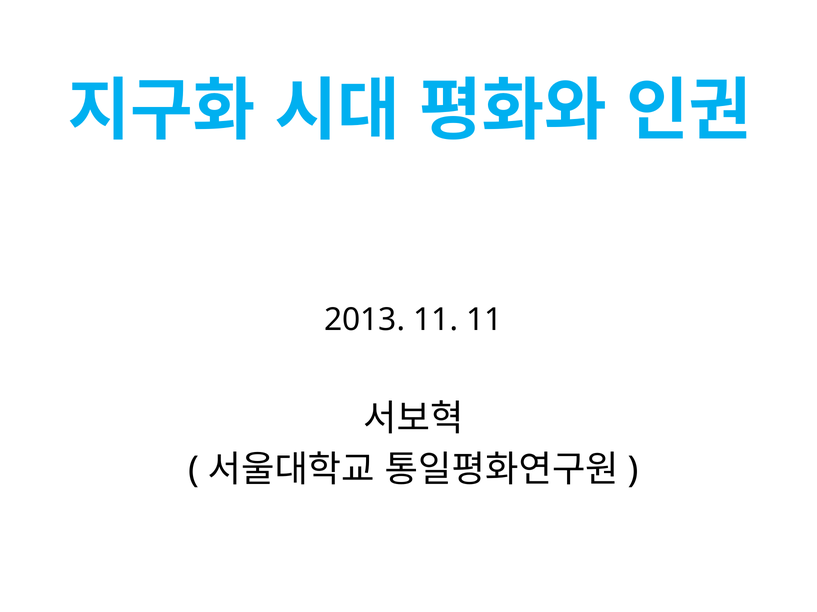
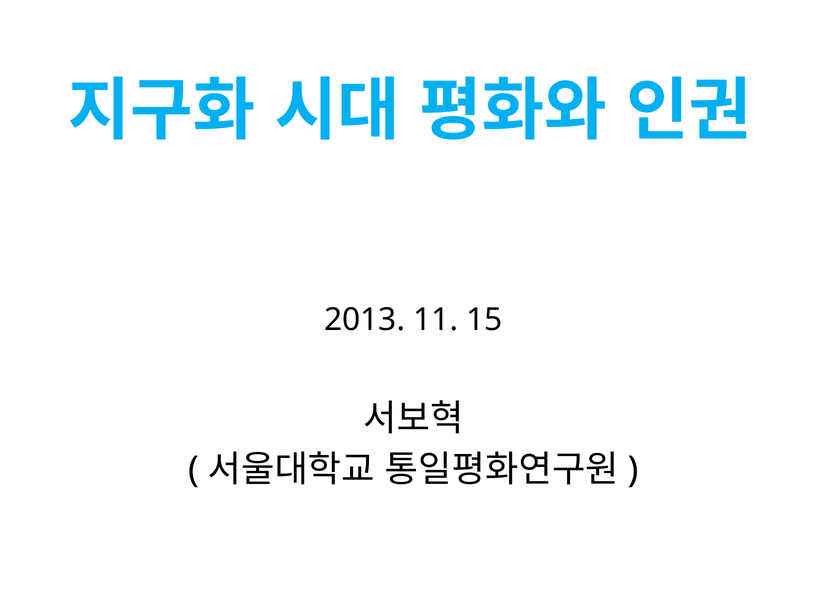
11 11: 11 -> 15
